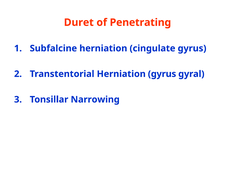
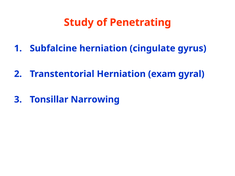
Duret: Duret -> Study
Herniation gyrus: gyrus -> exam
